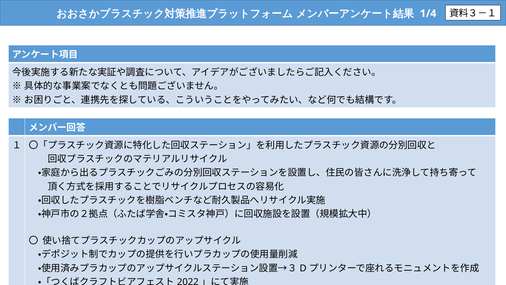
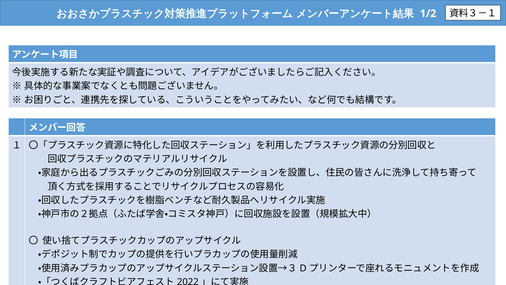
1/4: 1/4 -> 1/2
